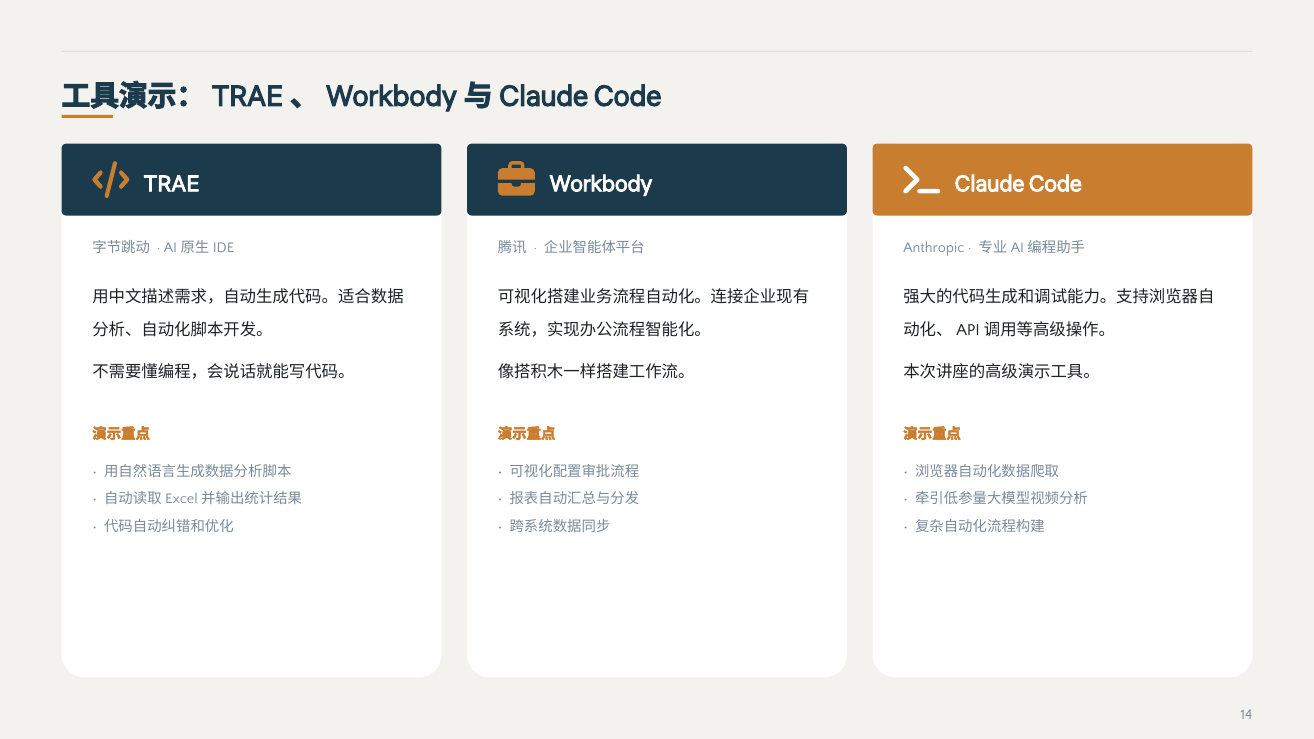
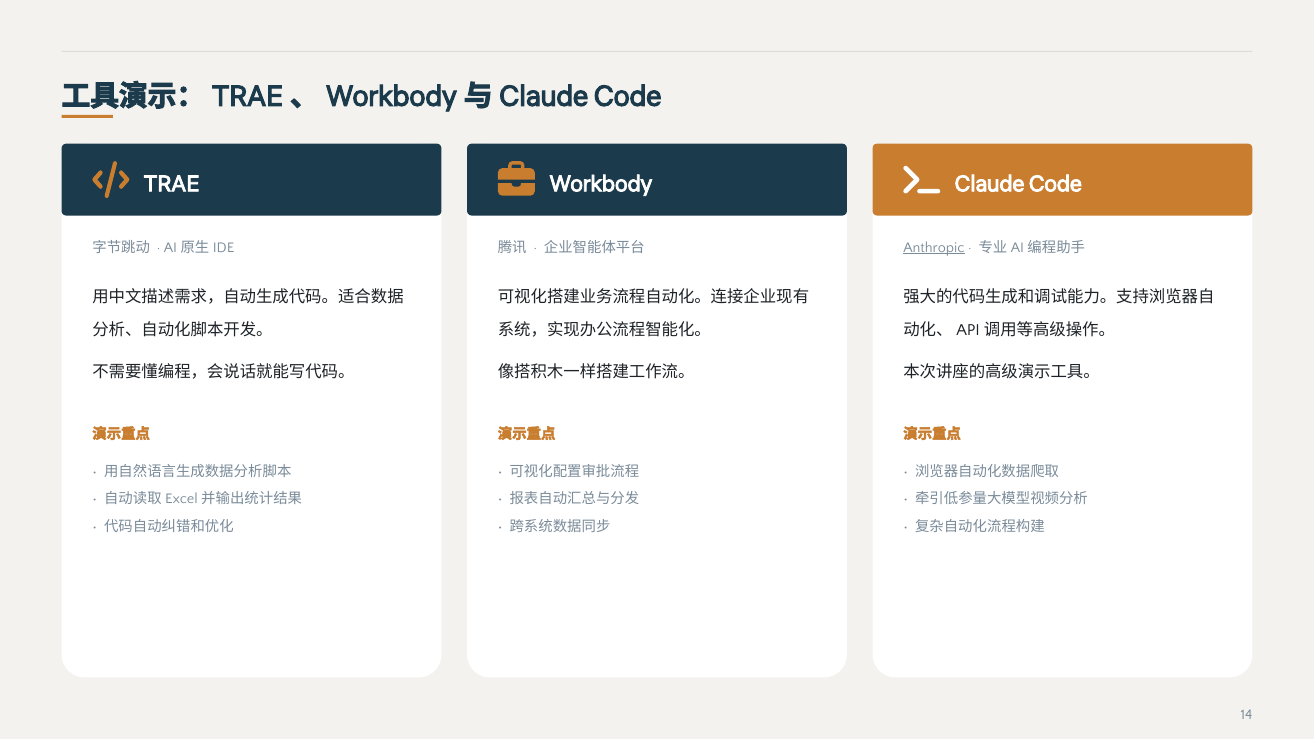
Anthropic underline: none -> present
